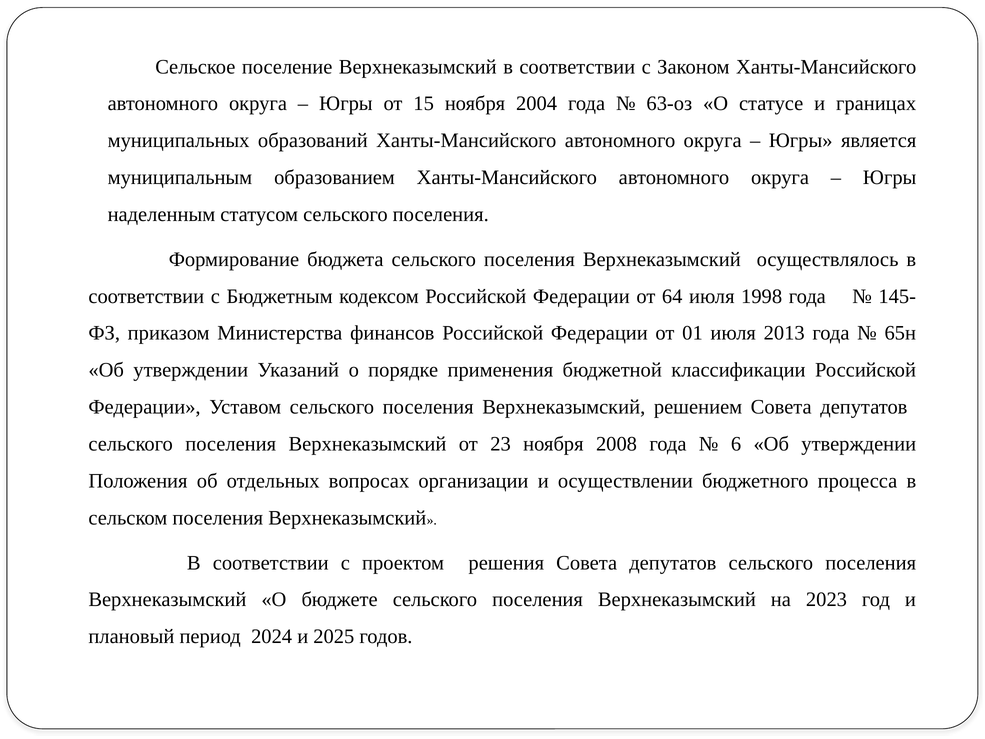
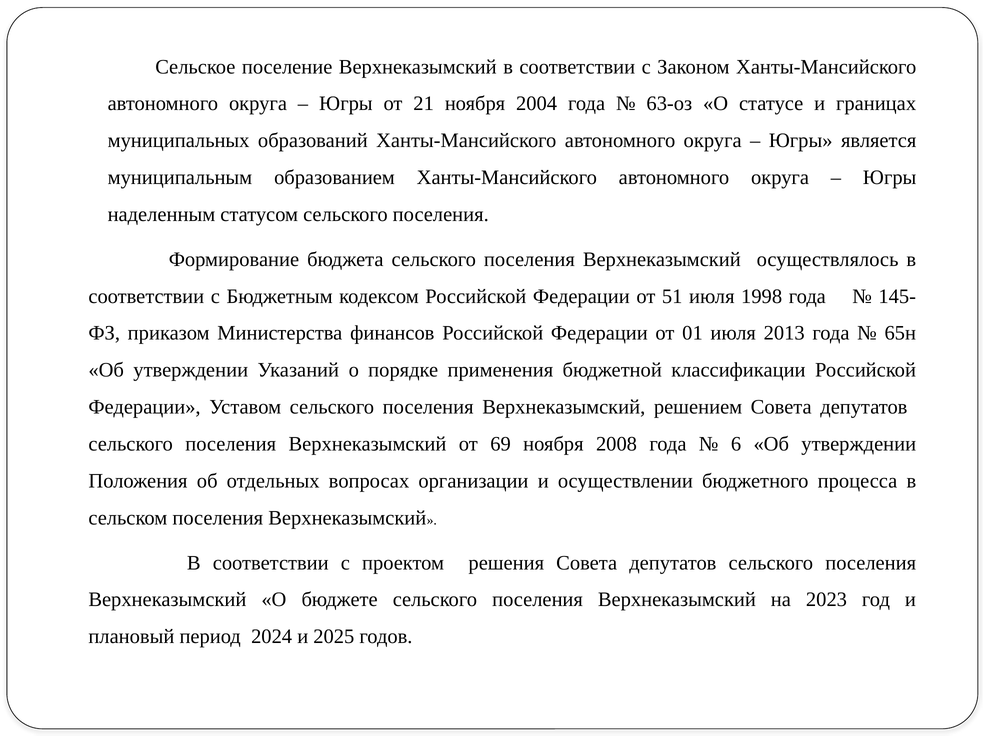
15: 15 -> 21
64: 64 -> 51
23: 23 -> 69
